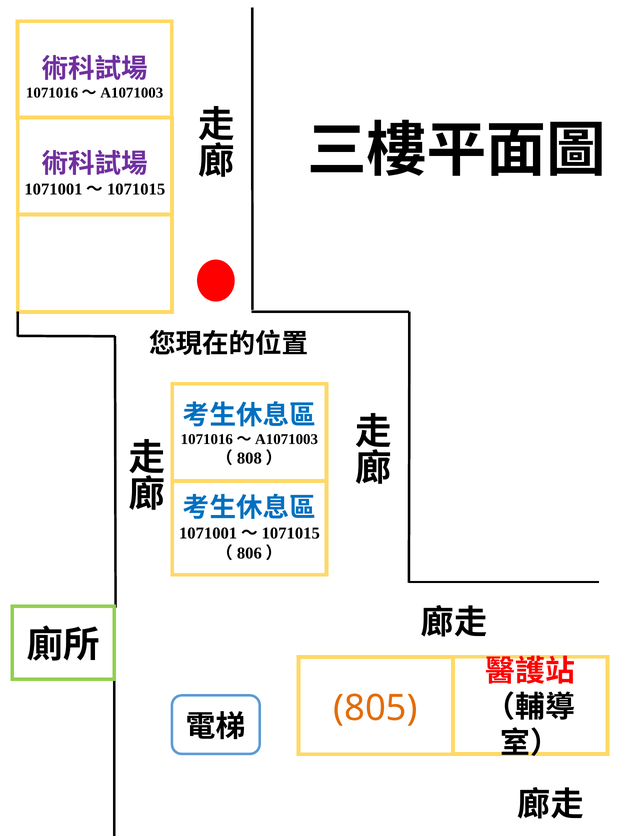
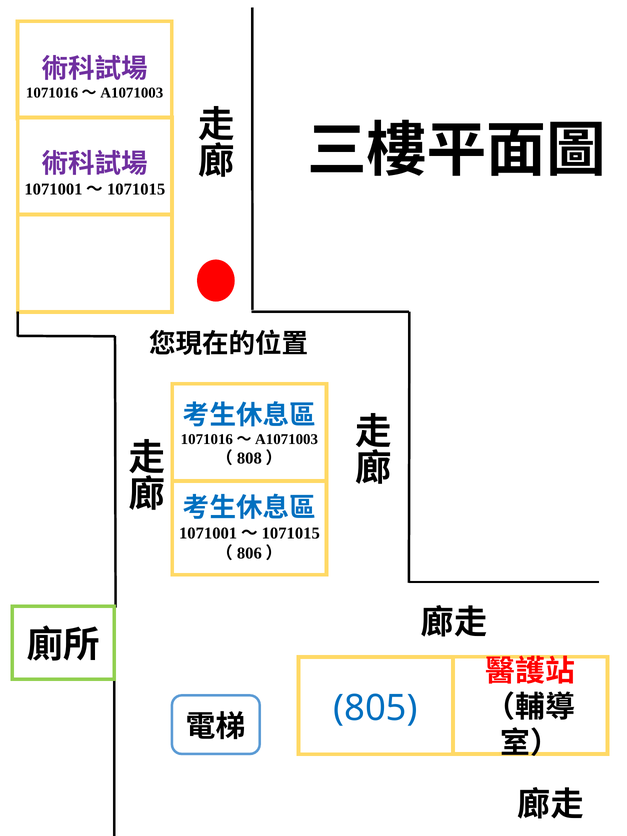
805 colour: orange -> blue
